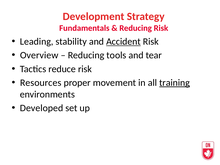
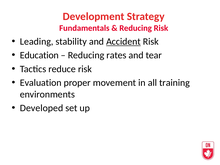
Overview: Overview -> Education
tools: tools -> rates
Resources: Resources -> Evaluation
training underline: present -> none
